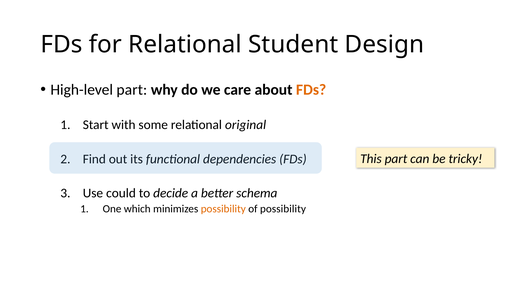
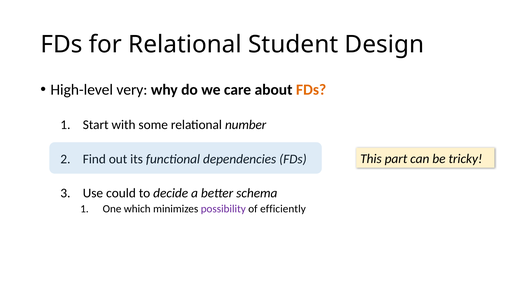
High-level part: part -> very
original: original -> number
possibility at (223, 209) colour: orange -> purple
of possibility: possibility -> efficiently
